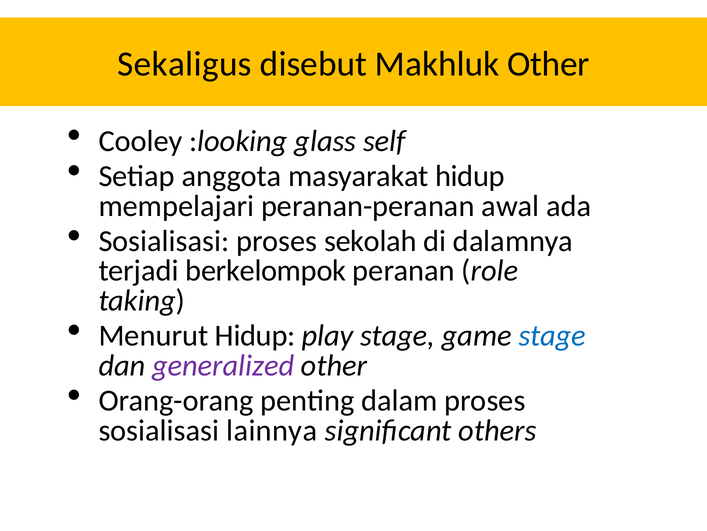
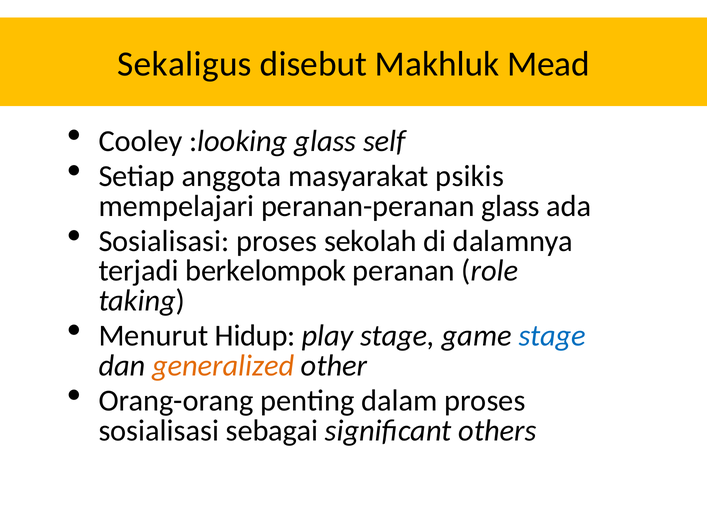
Makhluk Other: Other -> Mead
masyarakat hidup: hidup -> psikis
peranan-peranan awal: awal -> glass
generalized colour: purple -> orange
lainnya: lainnya -> sebagai
